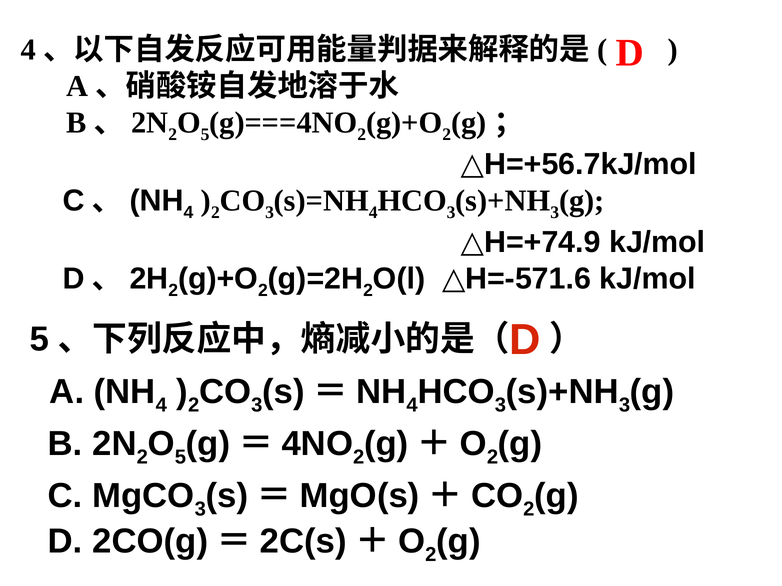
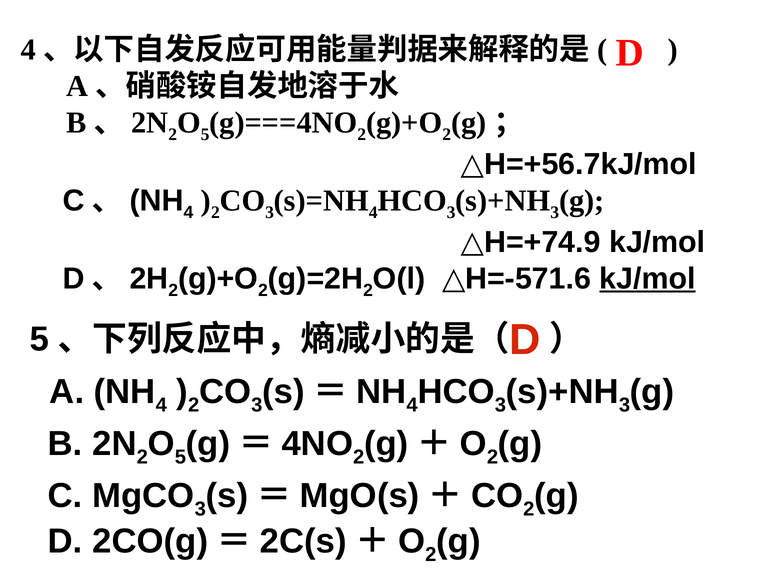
kJ/mol at (647, 279) underline: none -> present
